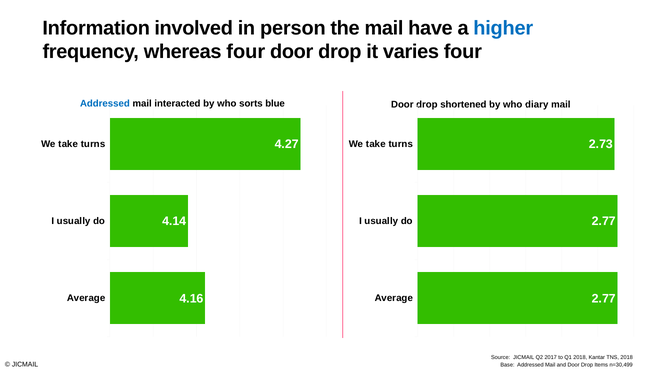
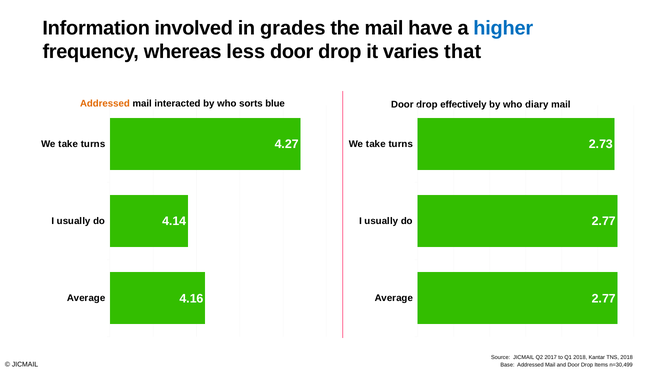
person: person -> grades
whereas four: four -> less
varies four: four -> that
Addressed at (105, 104) colour: blue -> orange
shortened: shortened -> effectively
